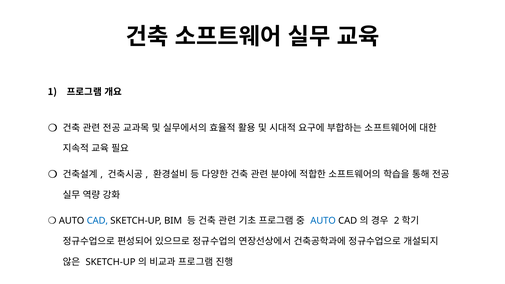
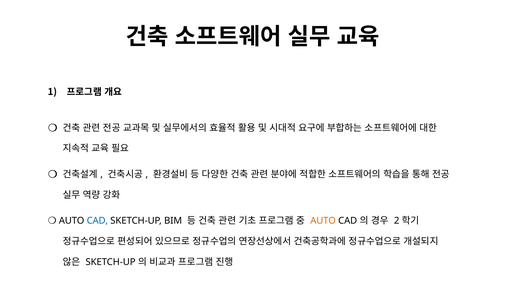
AUTO at (323, 221) colour: blue -> orange
